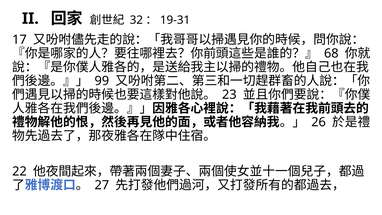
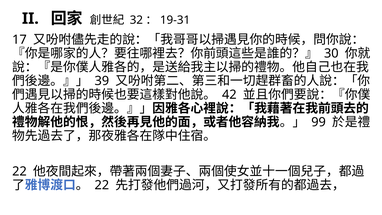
68: 68 -> 30
99: 99 -> 39
23: 23 -> 42
26: 26 -> 99
27 at (102, 185): 27 -> 22
